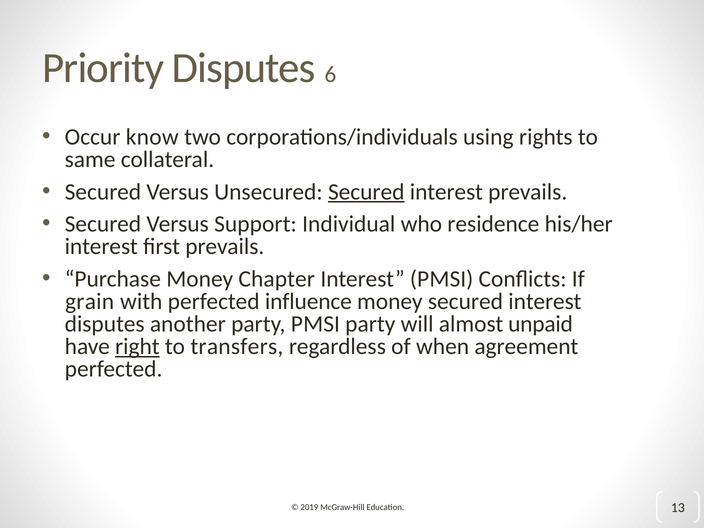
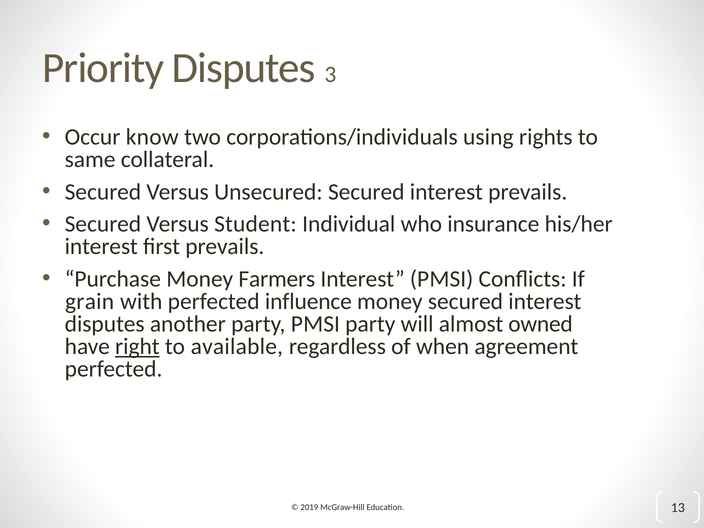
6: 6 -> 3
Secured at (366, 192) underline: present -> none
Support: Support -> Student
residence: residence -> insurance
Chapter: Chapter -> Farmers
unpaid: unpaid -> owned
transfers: transfers -> available
